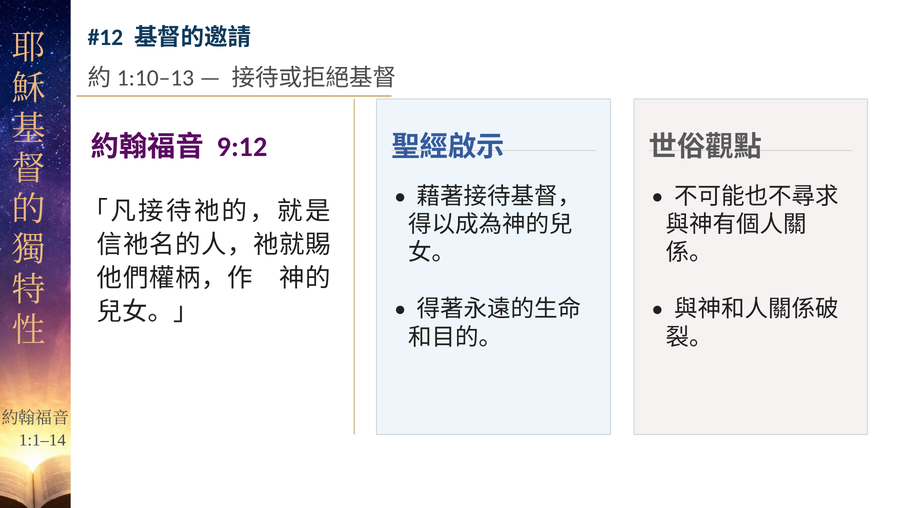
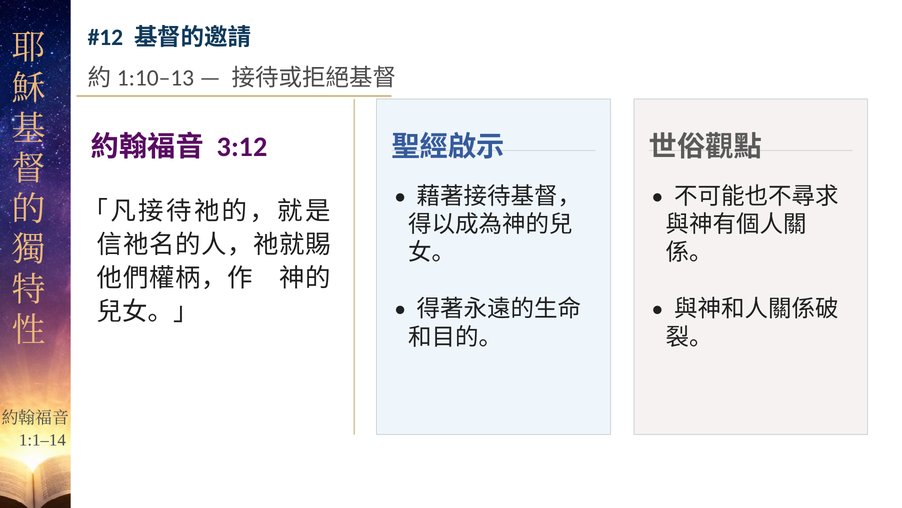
9:12: 9:12 -> 3:12
